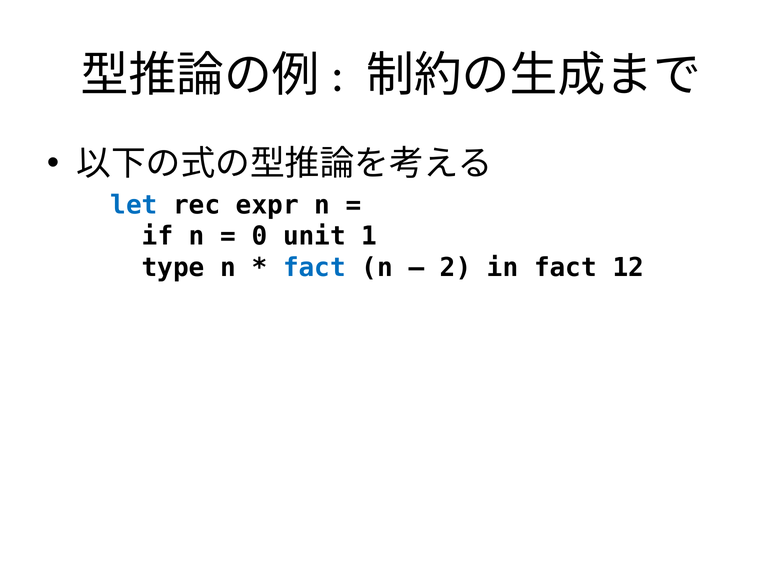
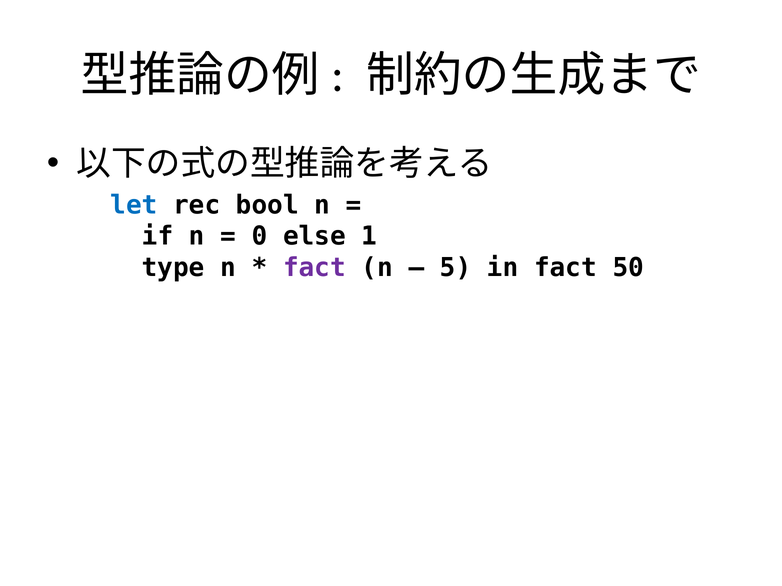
expr: expr -> bool
unit: unit -> else
fact at (314, 268) colour: blue -> purple
2: 2 -> 5
12: 12 -> 50
